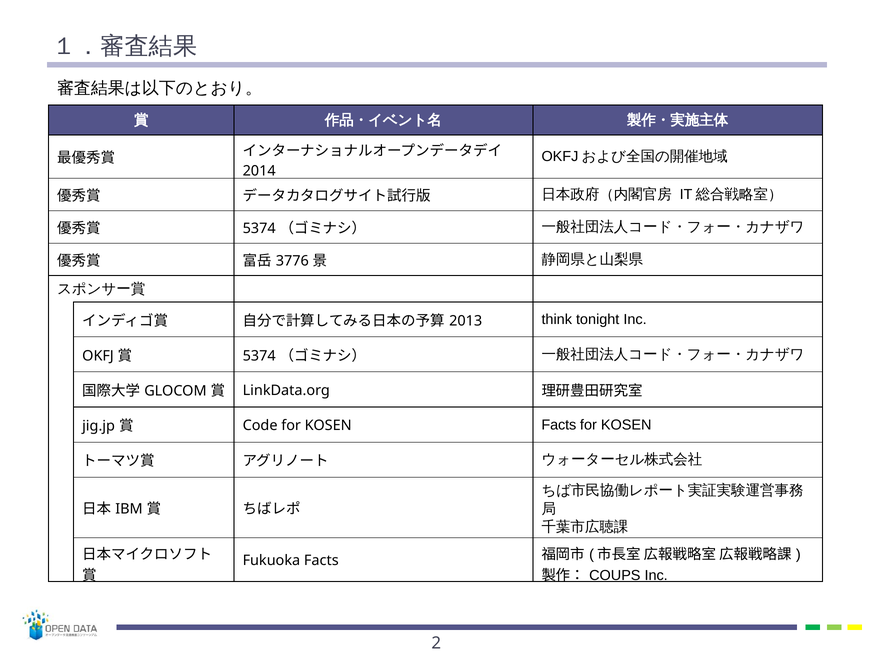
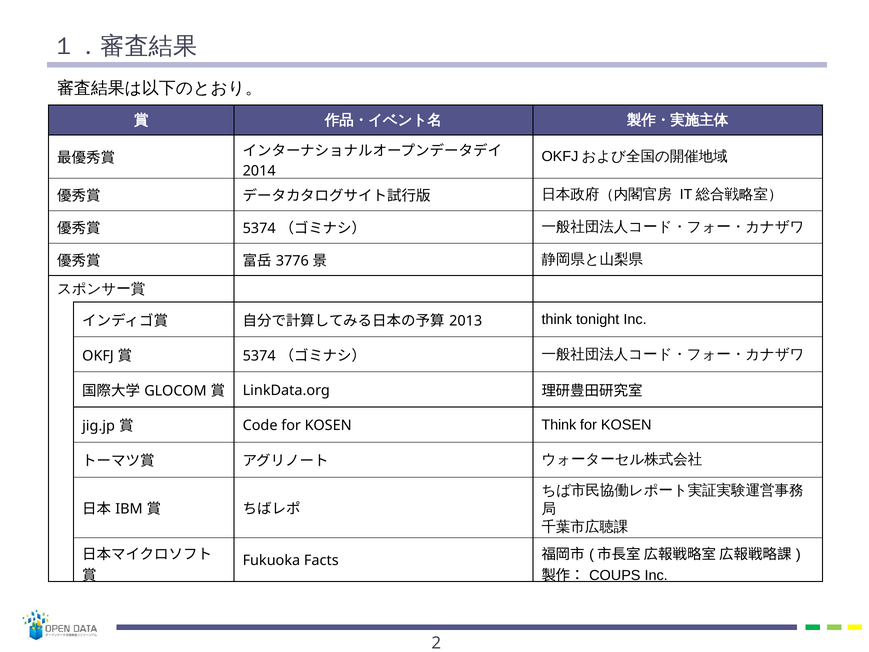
KOSEN Facts: Facts -> Think
